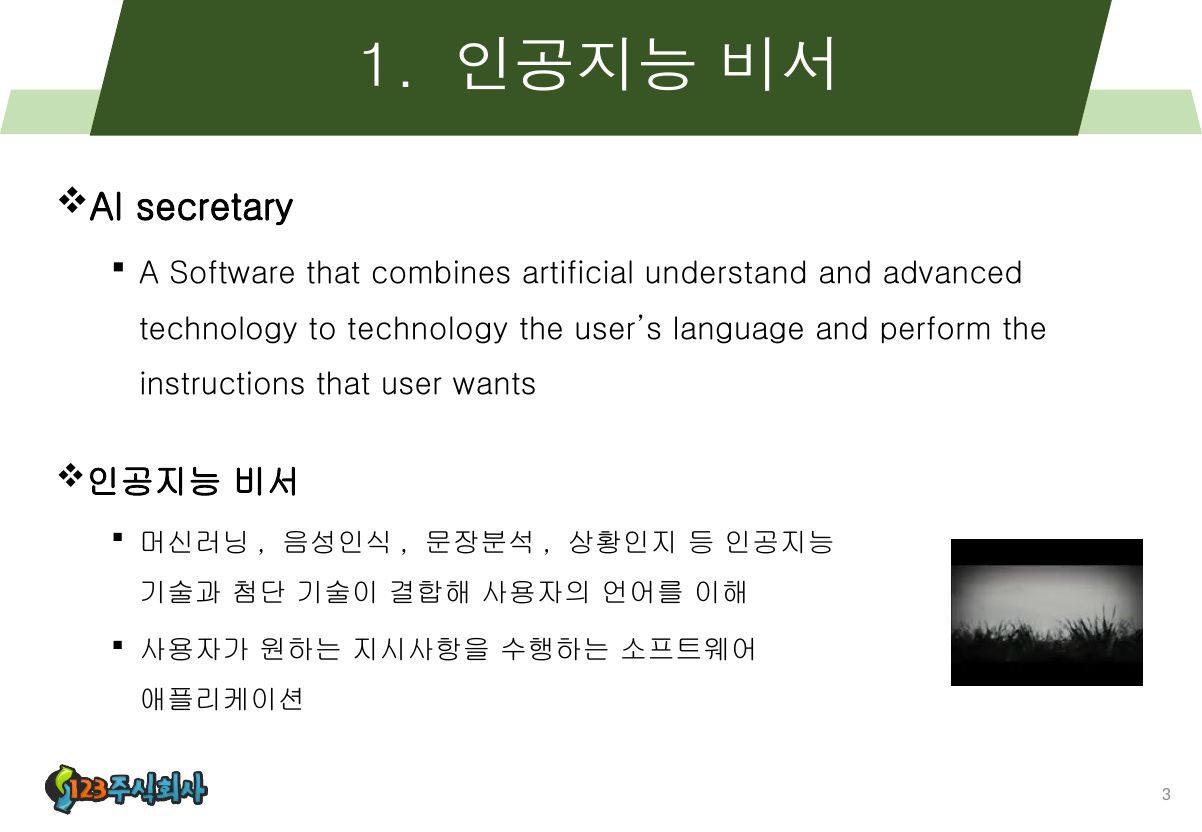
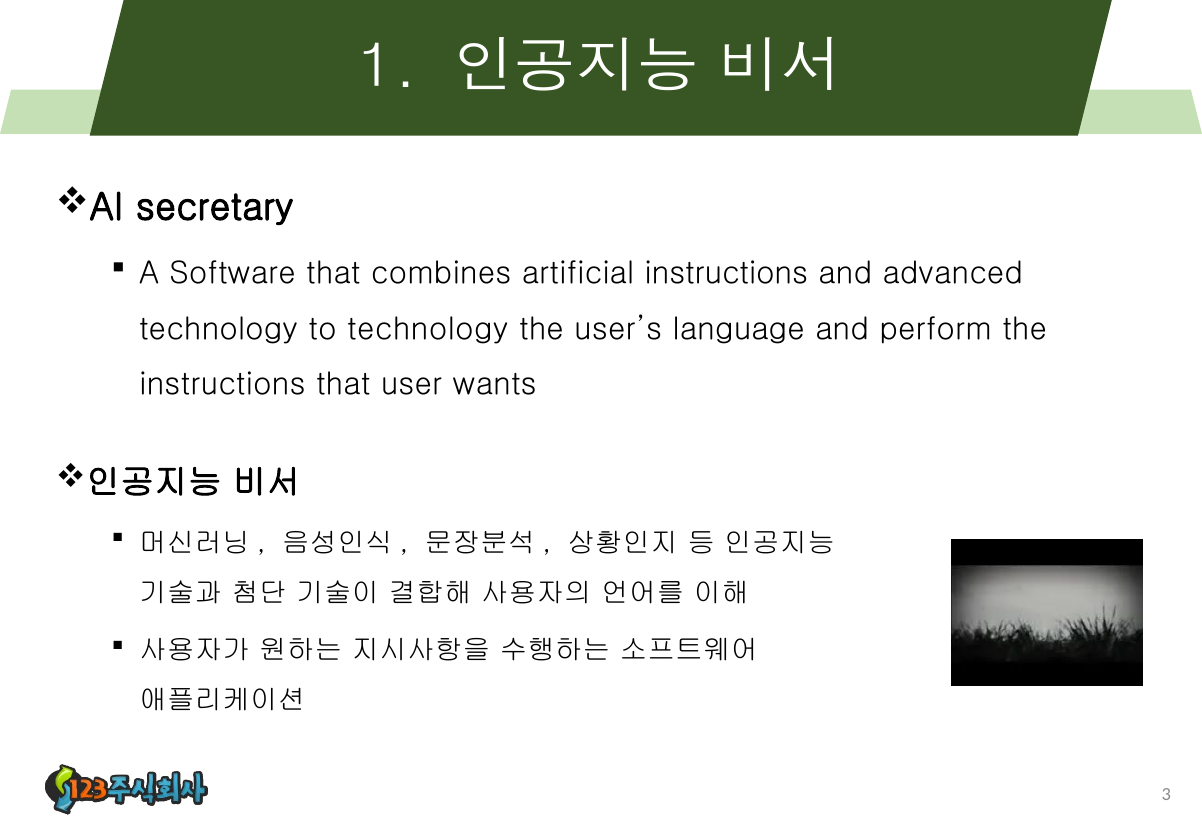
artificial understand: understand -> instructions
